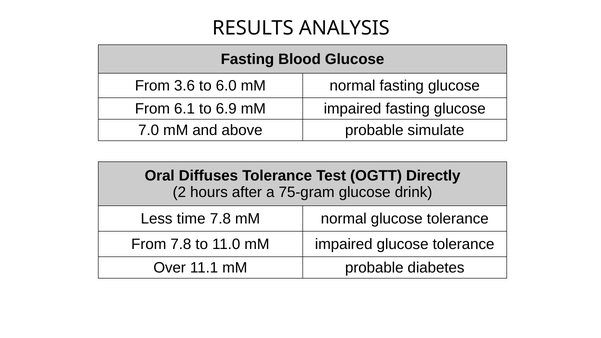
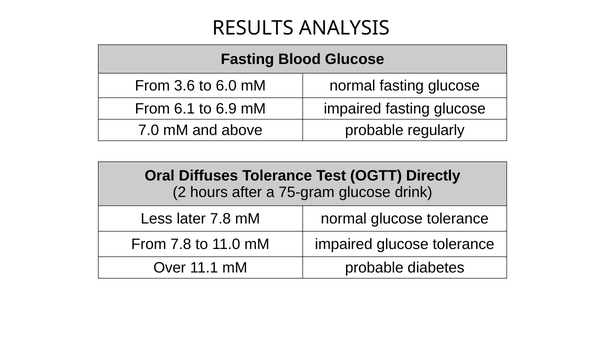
simulate: simulate -> regularly
time: time -> later
